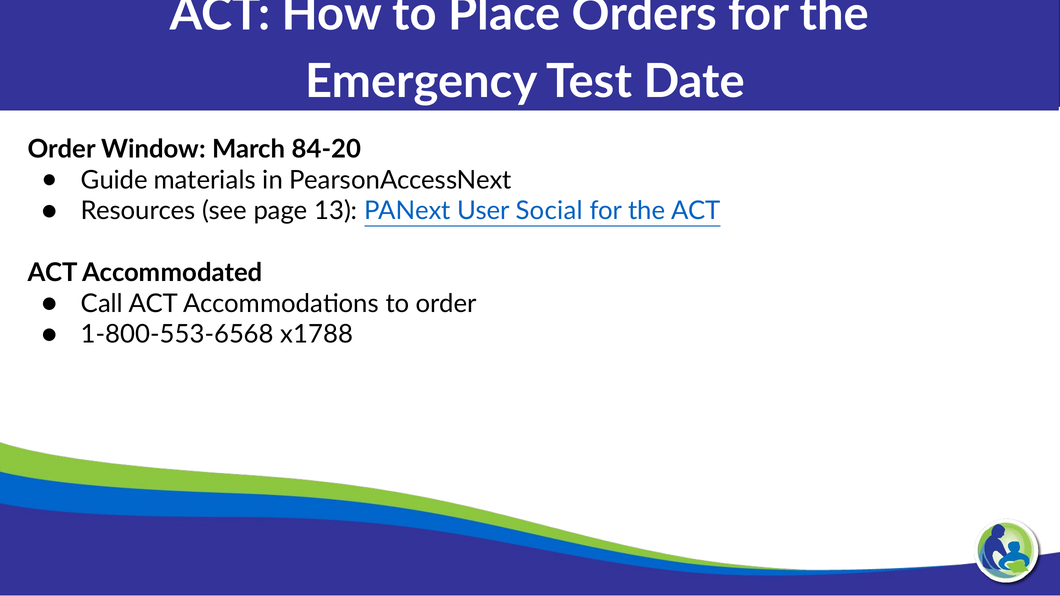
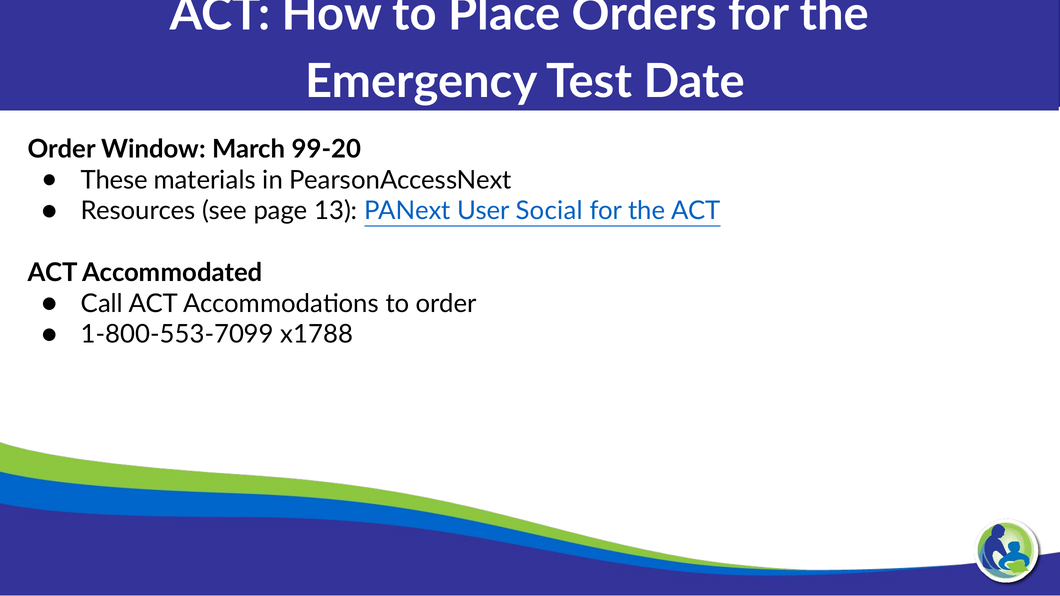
84-20: 84-20 -> 99-20
Guide: Guide -> These
1-800-553-6568: 1-800-553-6568 -> 1-800-553-7099
